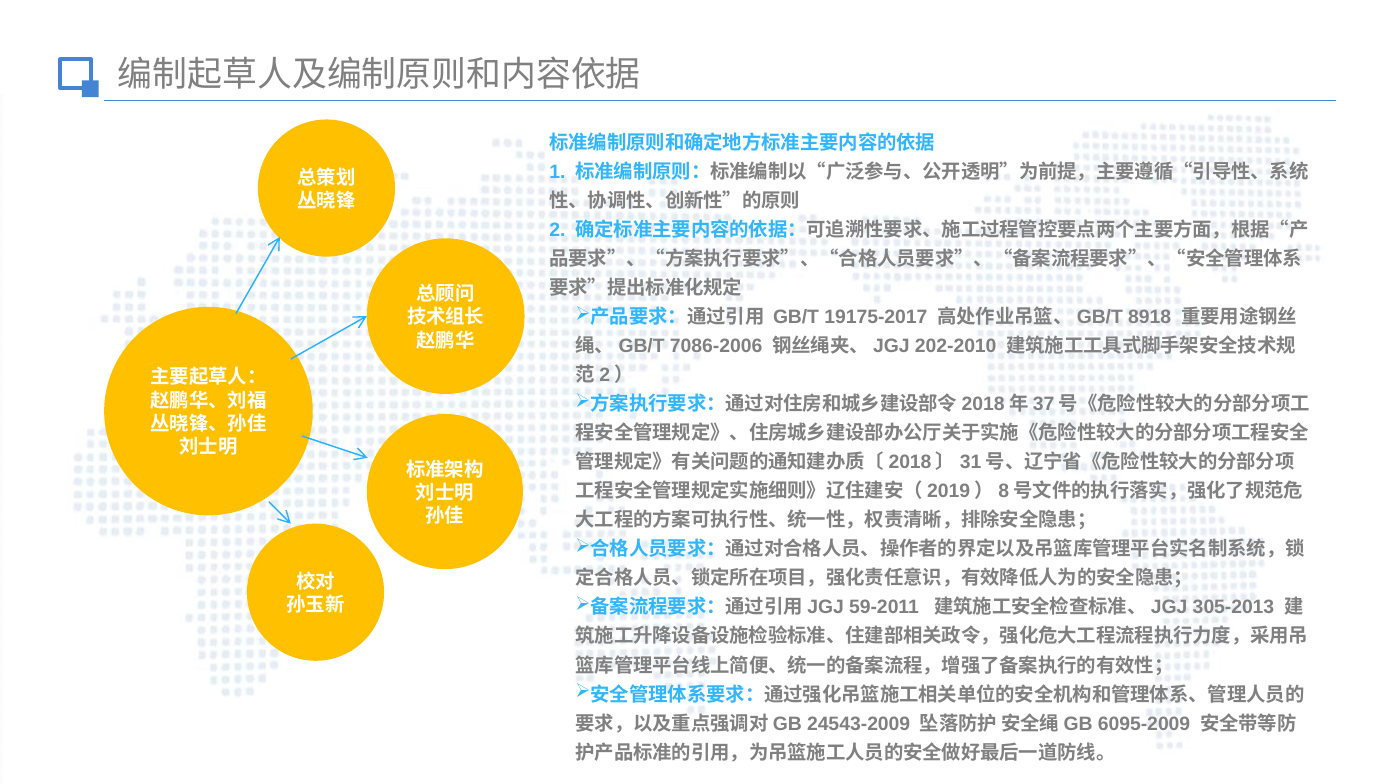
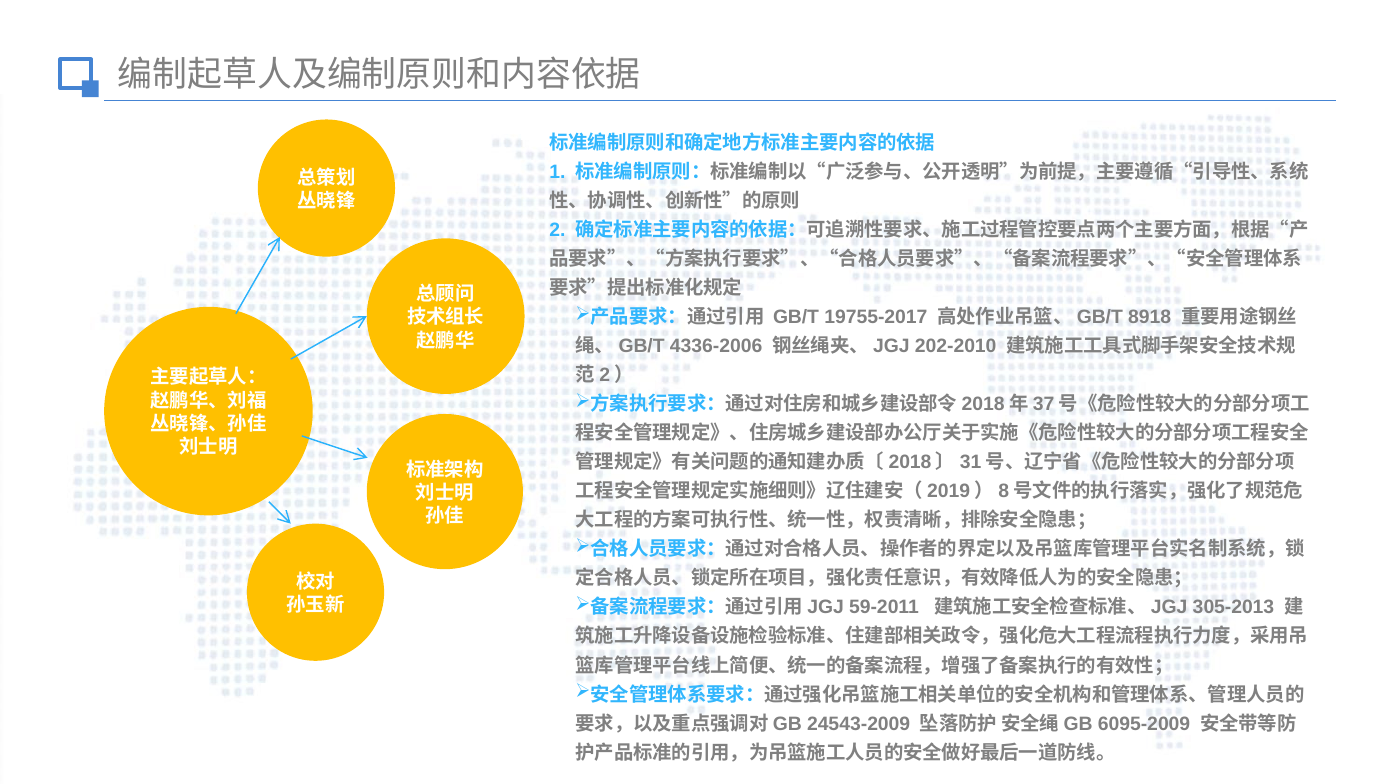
19175-2017: 19175-2017 -> 19755-2017
7086-2006: 7086-2006 -> 4336-2006
